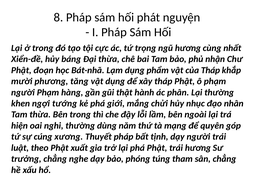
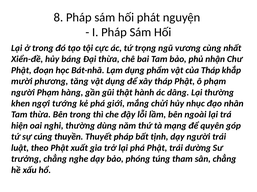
ngũ hương: hương -> vương
phân: phân -> dâng
xương: xương -> thuyền
trái hương: hương -> dường
